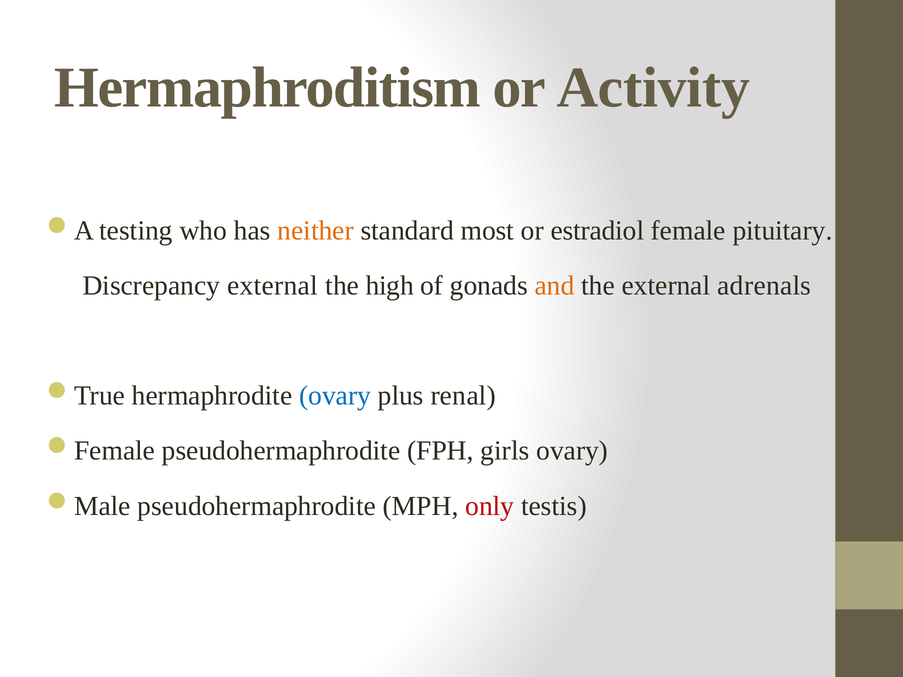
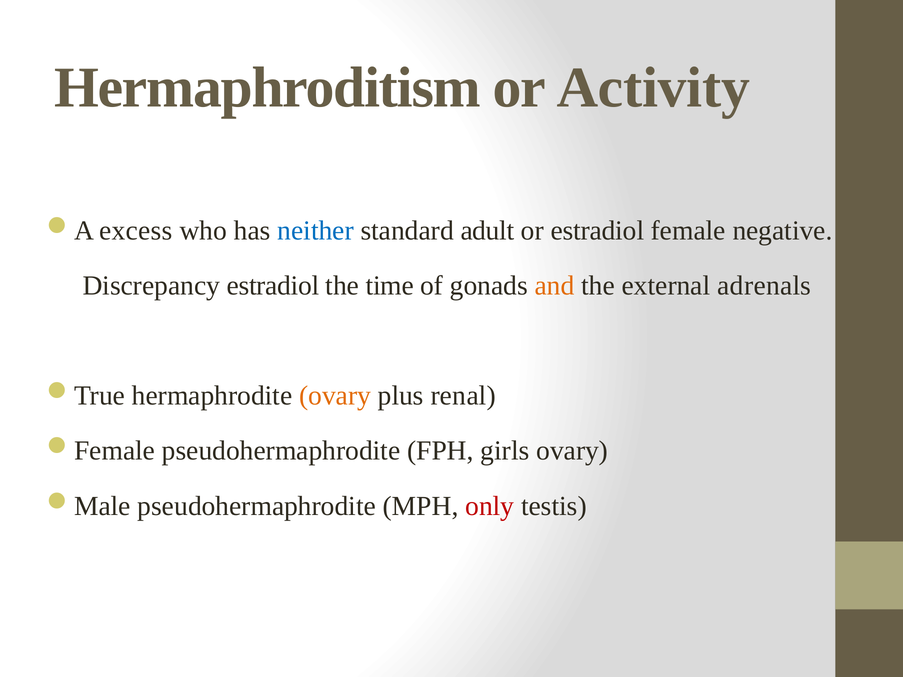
testing: testing -> excess
neither colour: orange -> blue
most: most -> adult
pituitary: pituitary -> negative
Discrepancy external: external -> estradiol
high: high -> time
ovary at (335, 396) colour: blue -> orange
